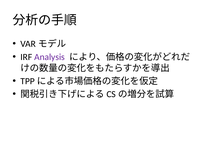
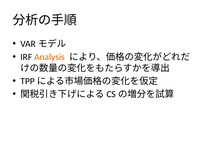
Analysis colour: purple -> orange
